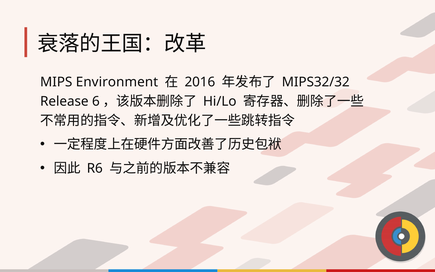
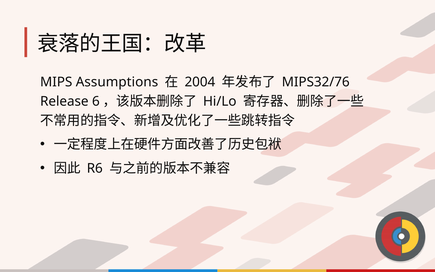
Environment: Environment -> Assumptions
2016: 2016 -> 2004
MIPS32/32: MIPS32/32 -> MIPS32/76
